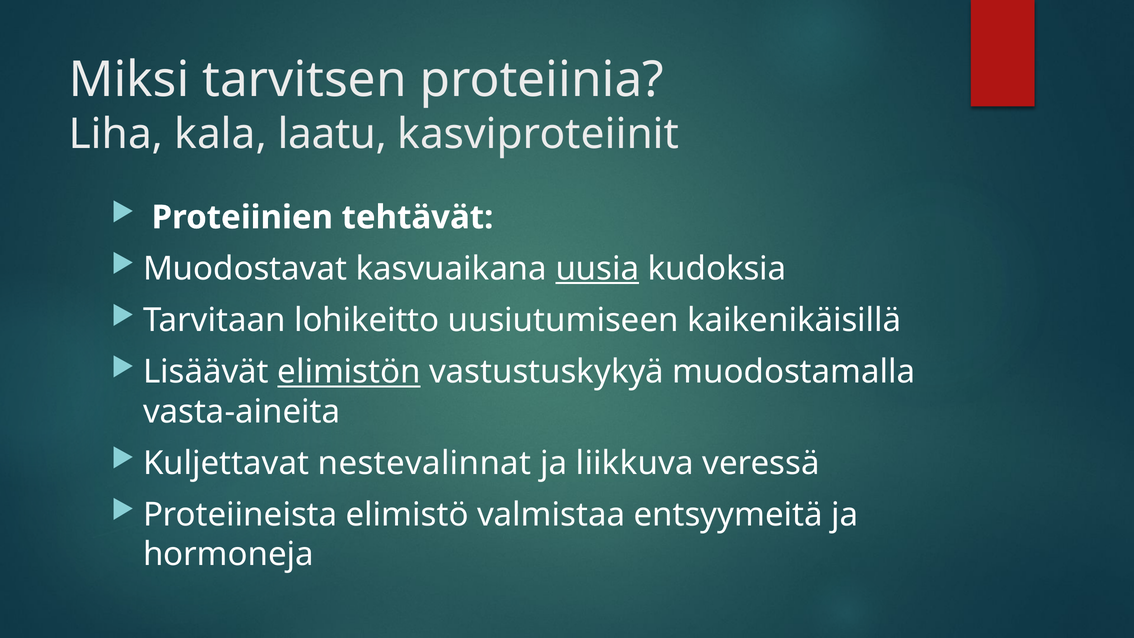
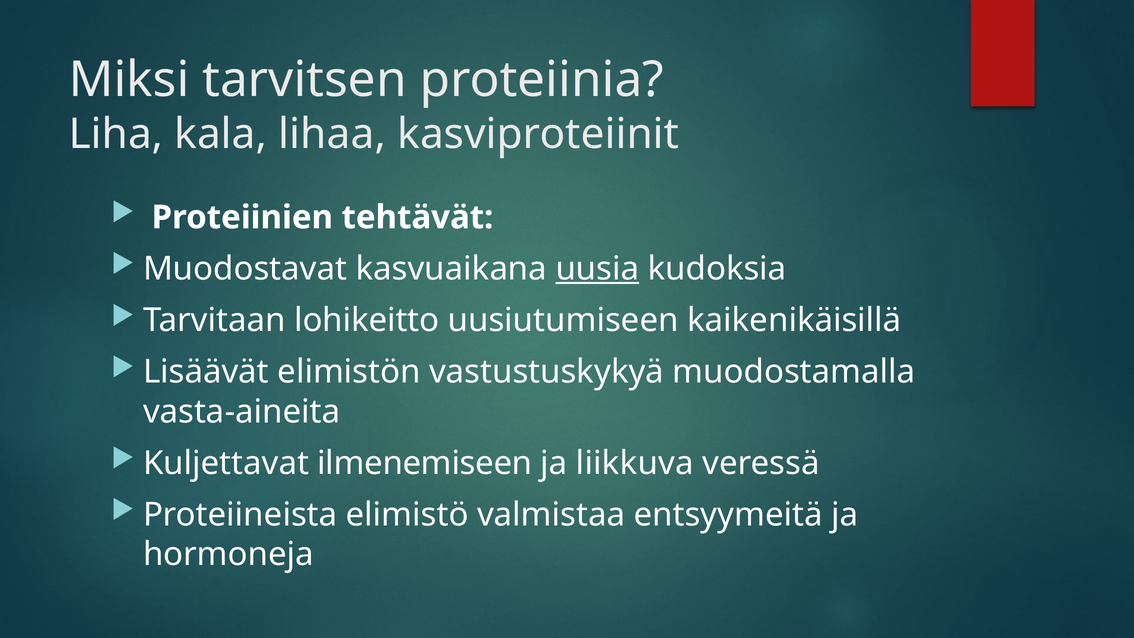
laatu: laatu -> lihaa
elimistön underline: present -> none
nestevalinnat: nestevalinnat -> ilmenemiseen
